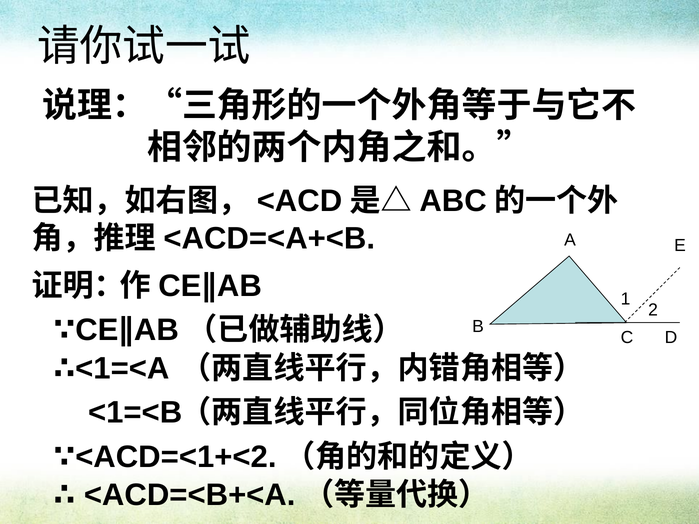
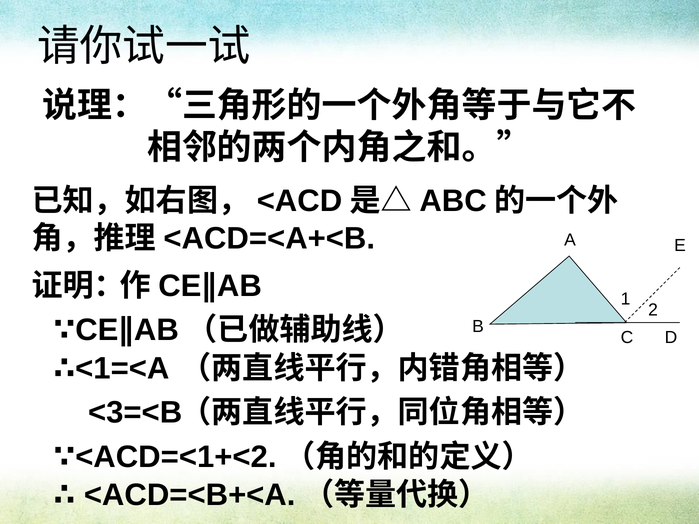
<1=<B: <1=<B -> <3=<B
